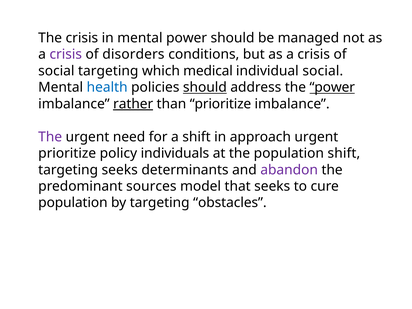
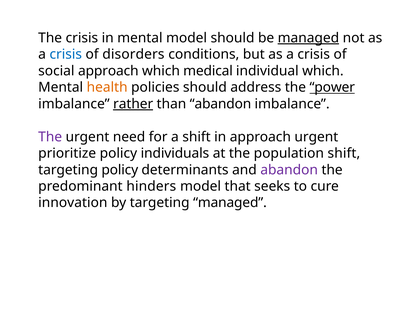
mental power: power -> model
managed at (308, 38) underline: none -> present
crisis at (66, 54) colour: purple -> blue
social targeting: targeting -> approach
individual social: social -> which
health colour: blue -> orange
should at (205, 87) underline: present -> none
than prioritize: prioritize -> abandon
targeting seeks: seeks -> policy
sources: sources -> hinders
population at (73, 203): population -> innovation
targeting obstacles: obstacles -> managed
